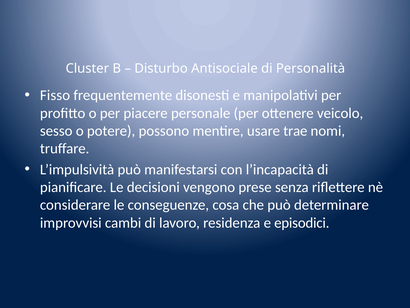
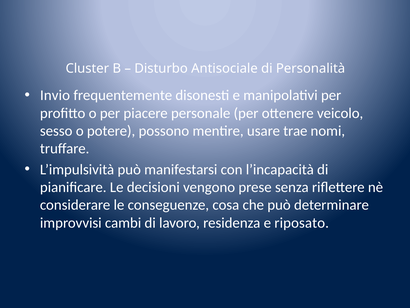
Fisso: Fisso -> Invio
episodici: episodici -> riposato
